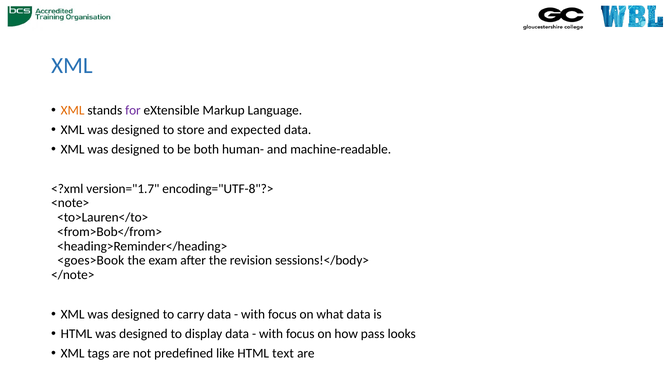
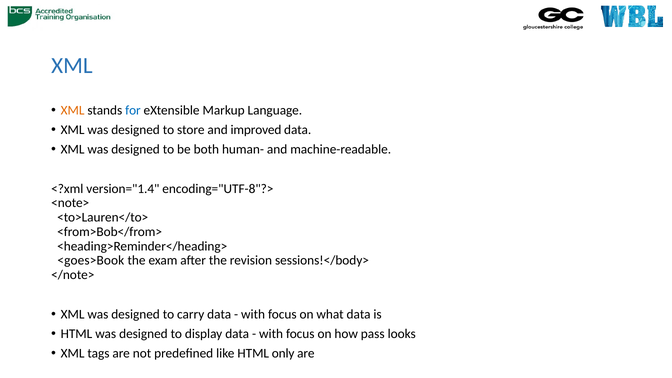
for colour: purple -> blue
expected: expected -> improved
version="1.7: version="1.7 -> version="1.4
text: text -> only
